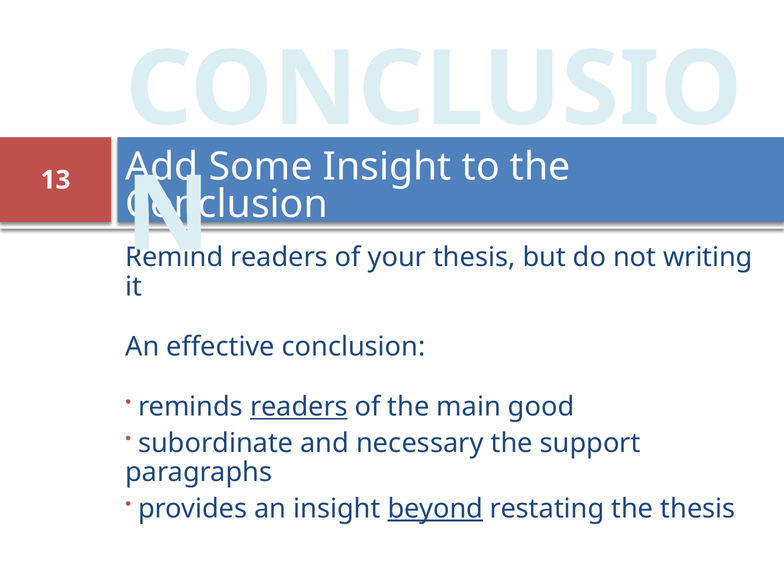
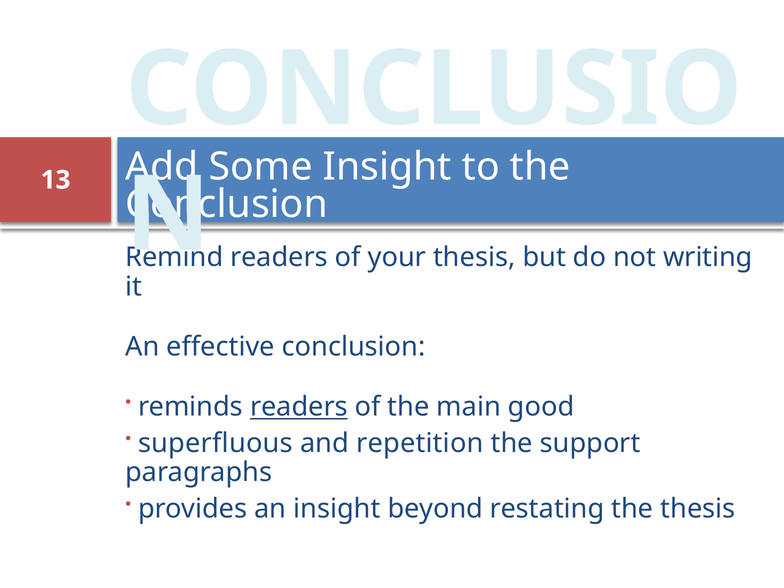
subordinate: subordinate -> superfluous
necessary: necessary -> repetition
beyond underline: present -> none
